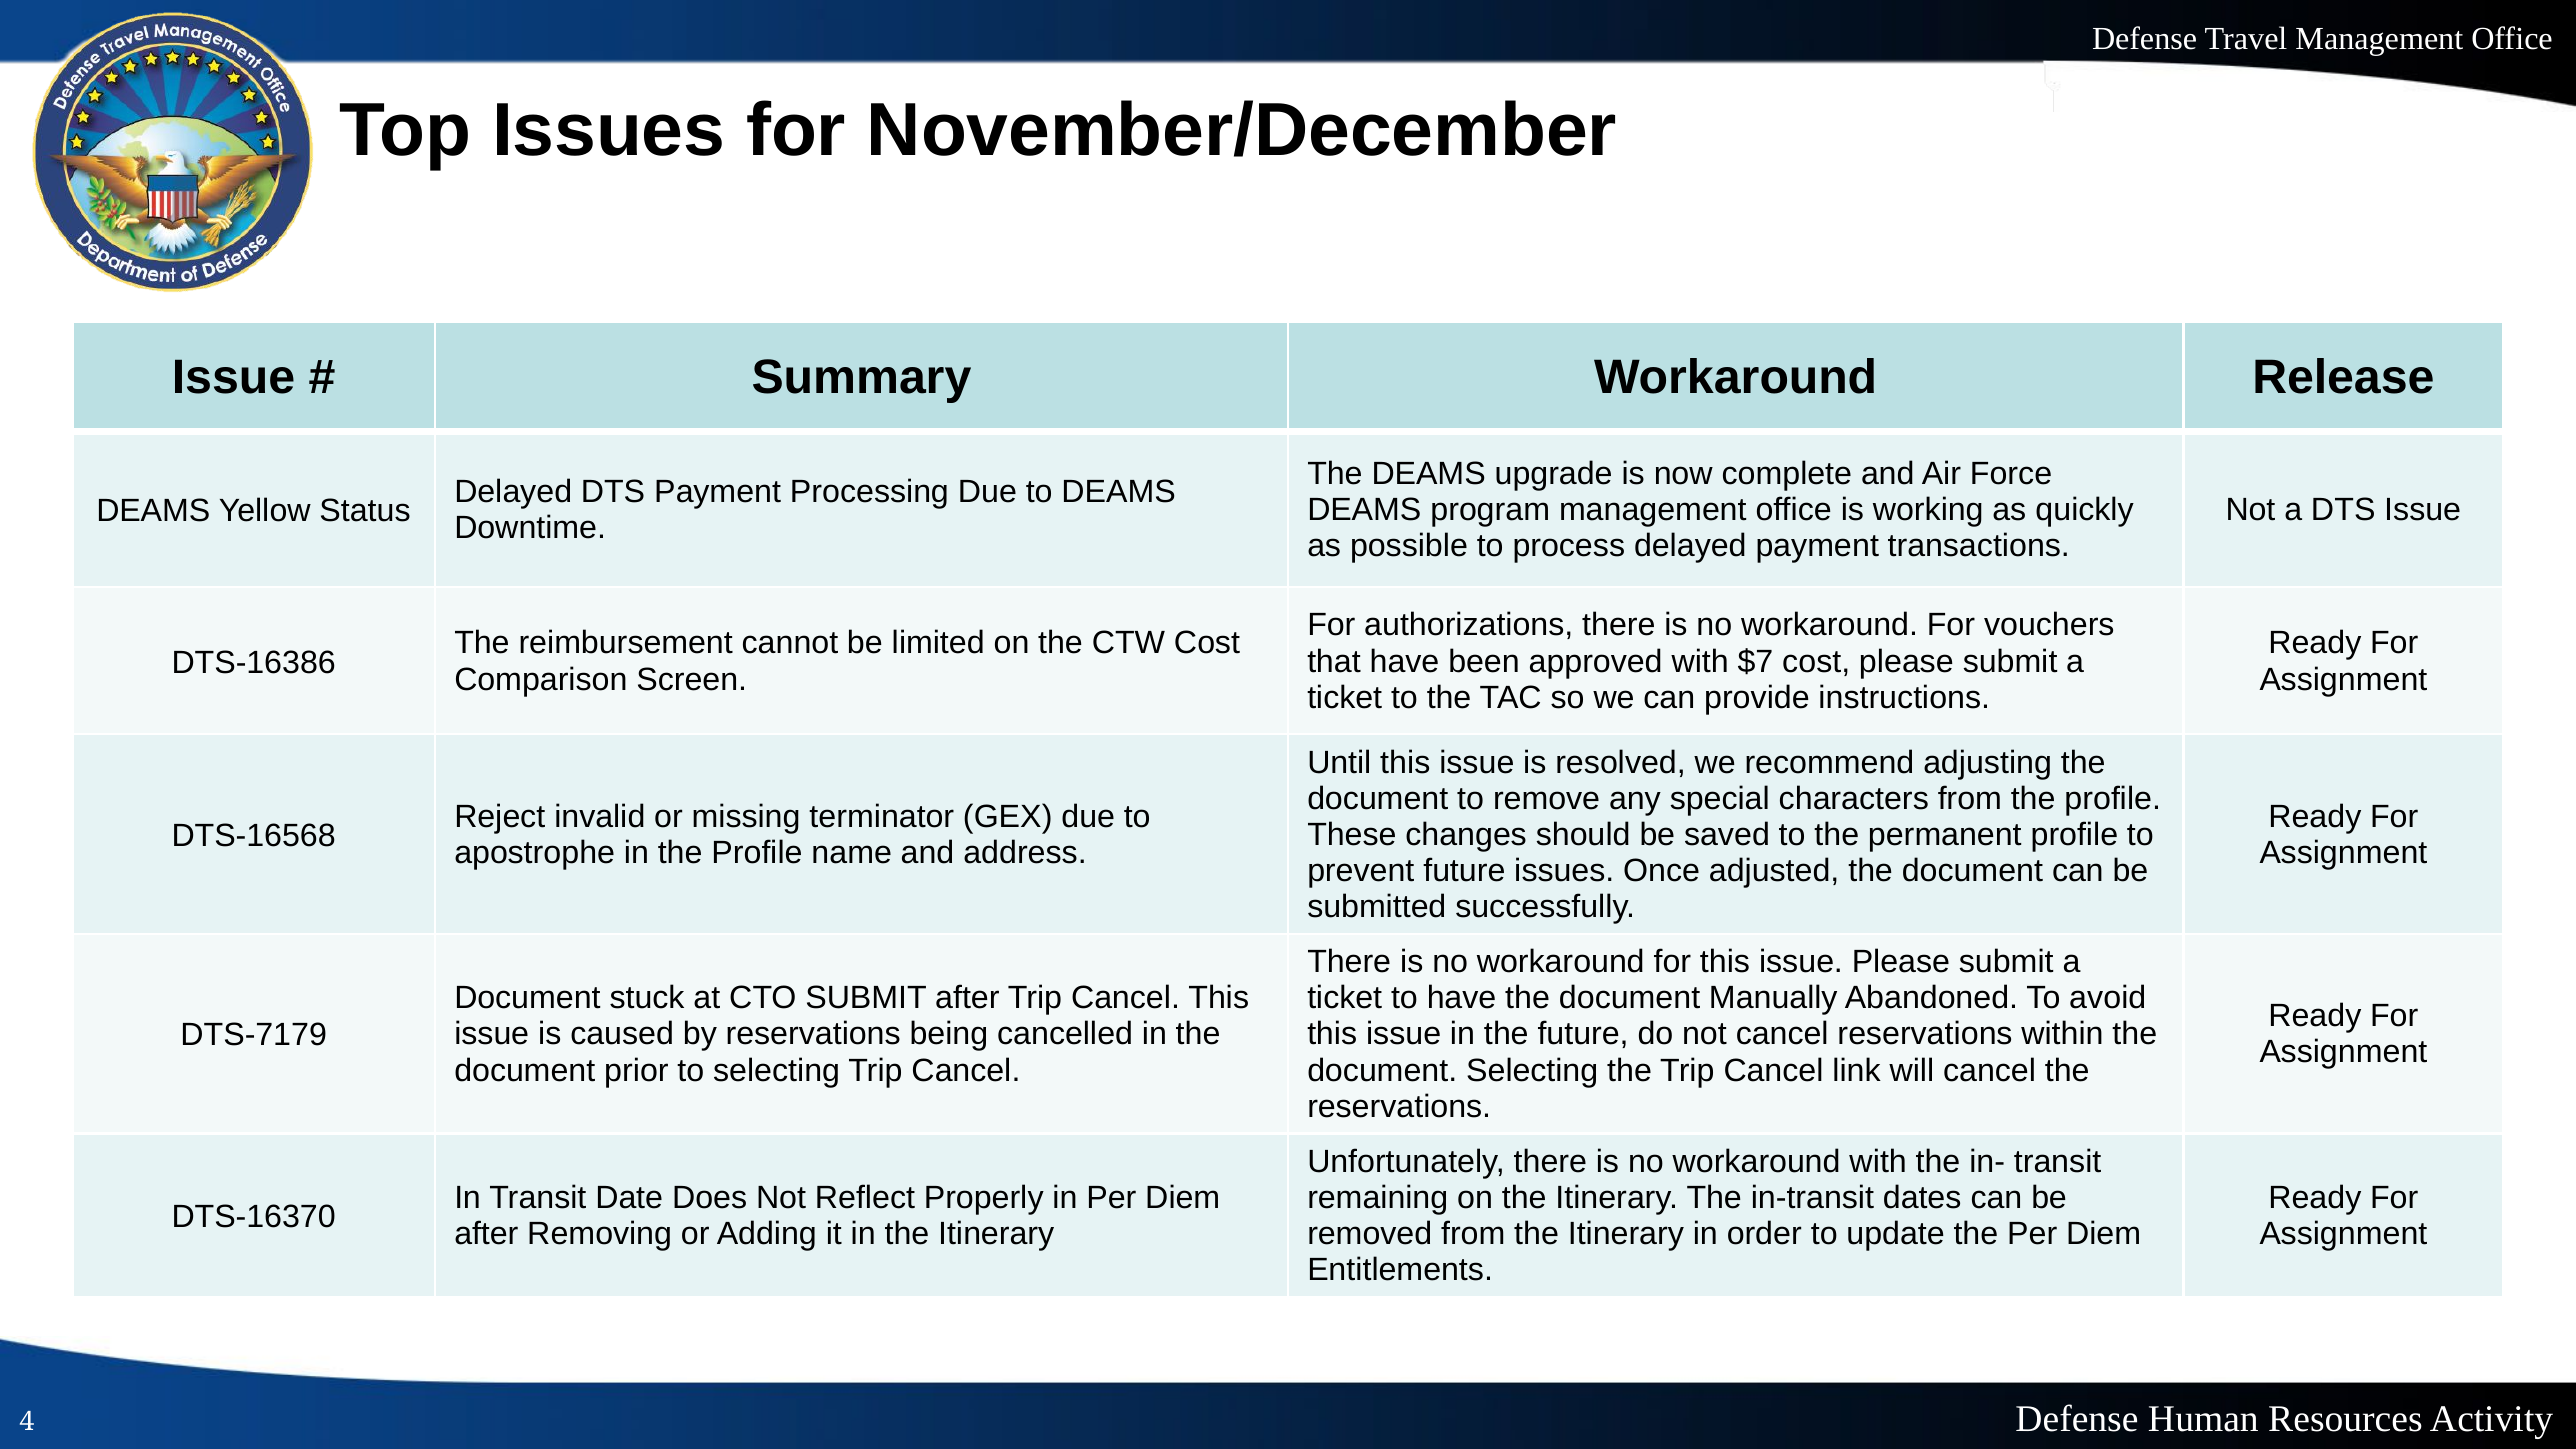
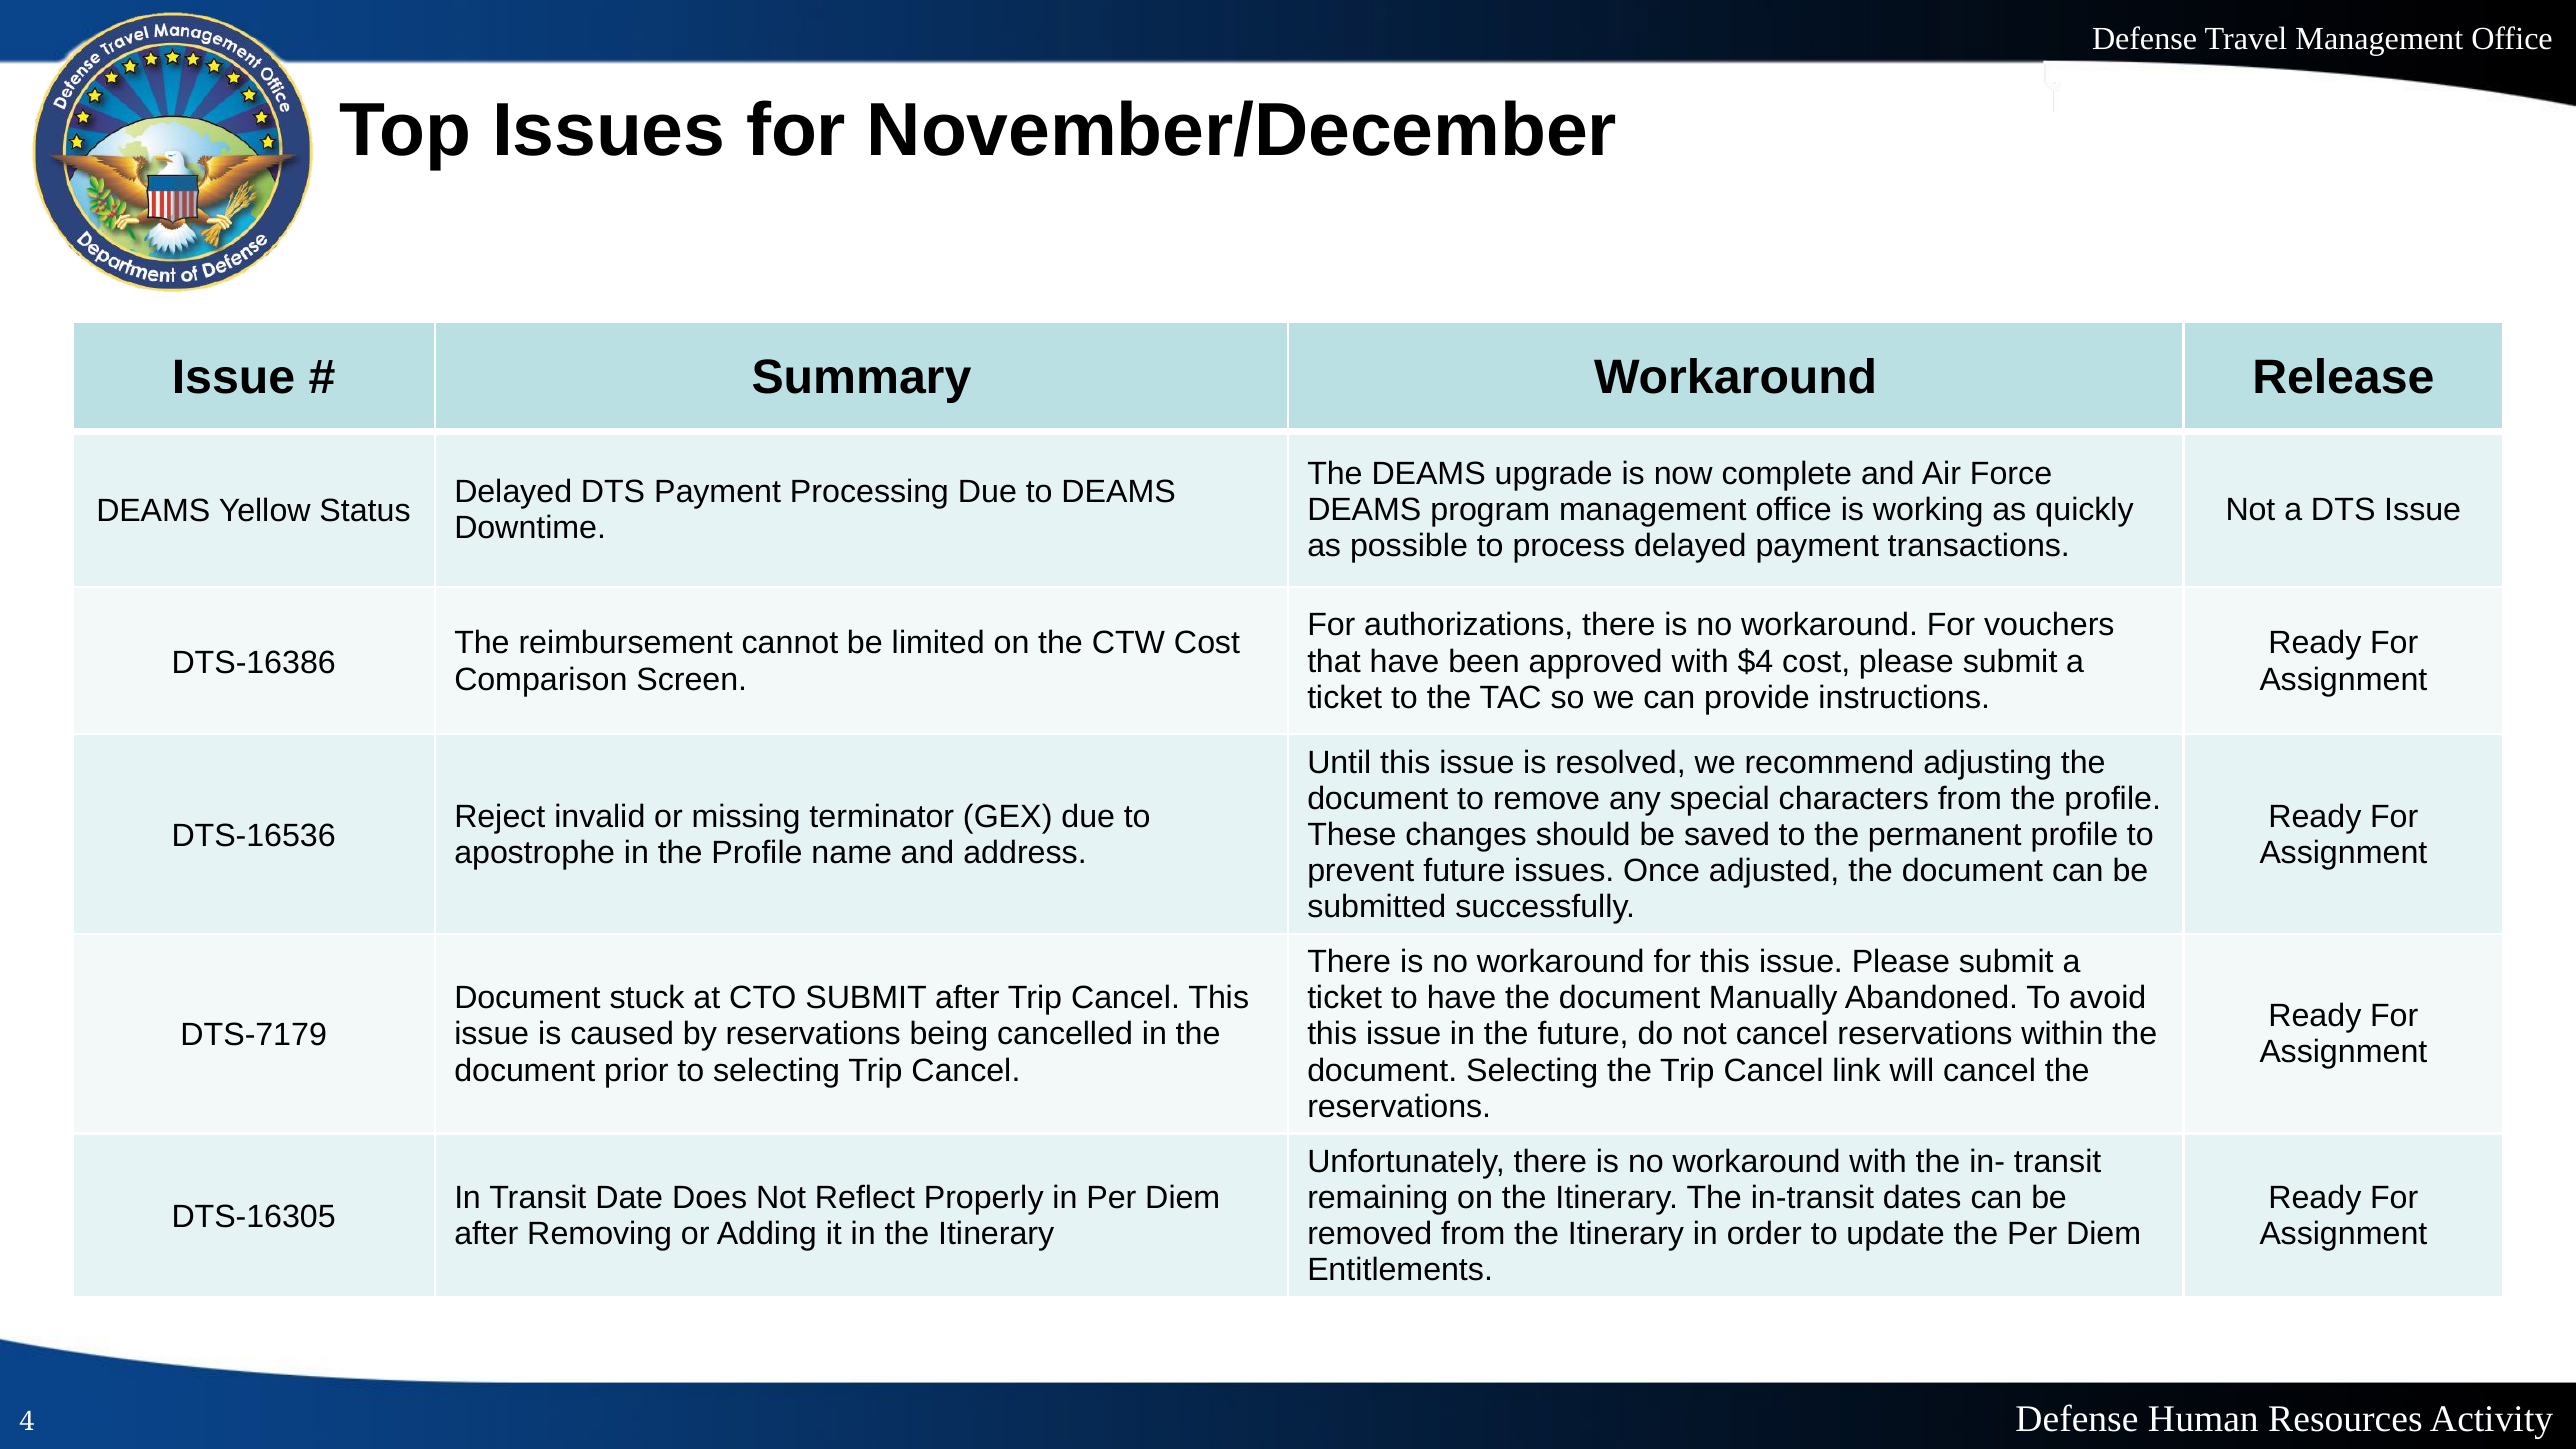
$7: $7 -> $4
DTS-16568: DTS-16568 -> DTS-16536
DTS-16370: DTS-16370 -> DTS-16305
